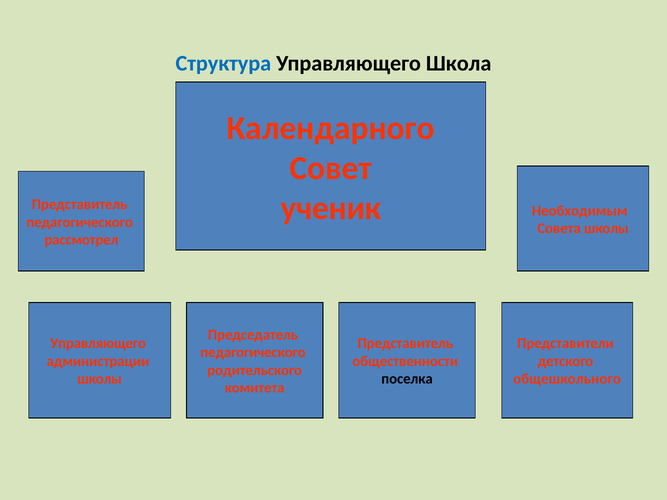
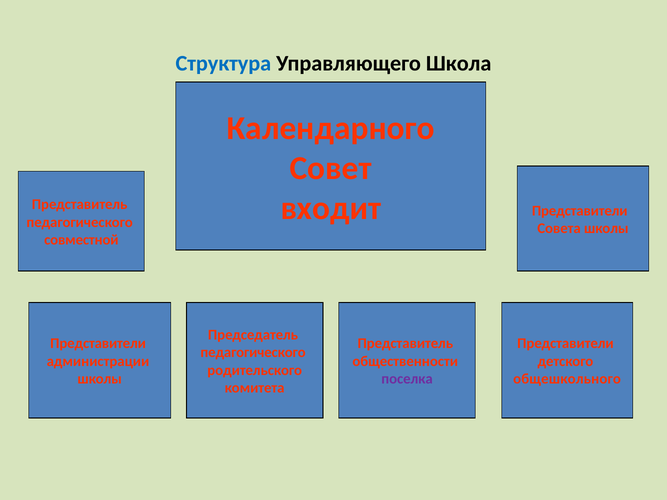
ученик: ученик -> входит
Необходимым at (580, 211): Необходимым -> Представители
рассмотрел: рассмотрел -> совместной
Управляющего at (98, 344): Управляющего -> Представители
поселка colour: black -> purple
